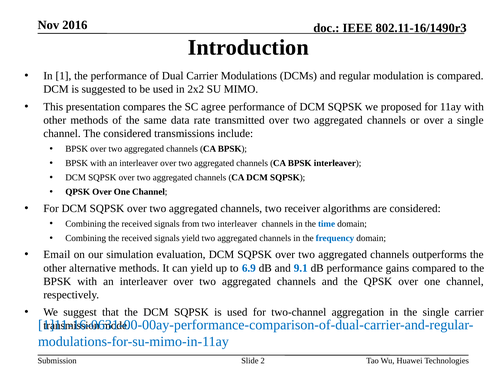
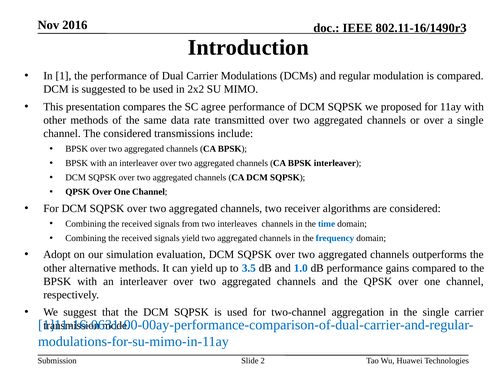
two interleaver: interleaver -> interleaves
Email: Email -> Adopt
6.9: 6.9 -> 3.5
9.1: 9.1 -> 1.0
